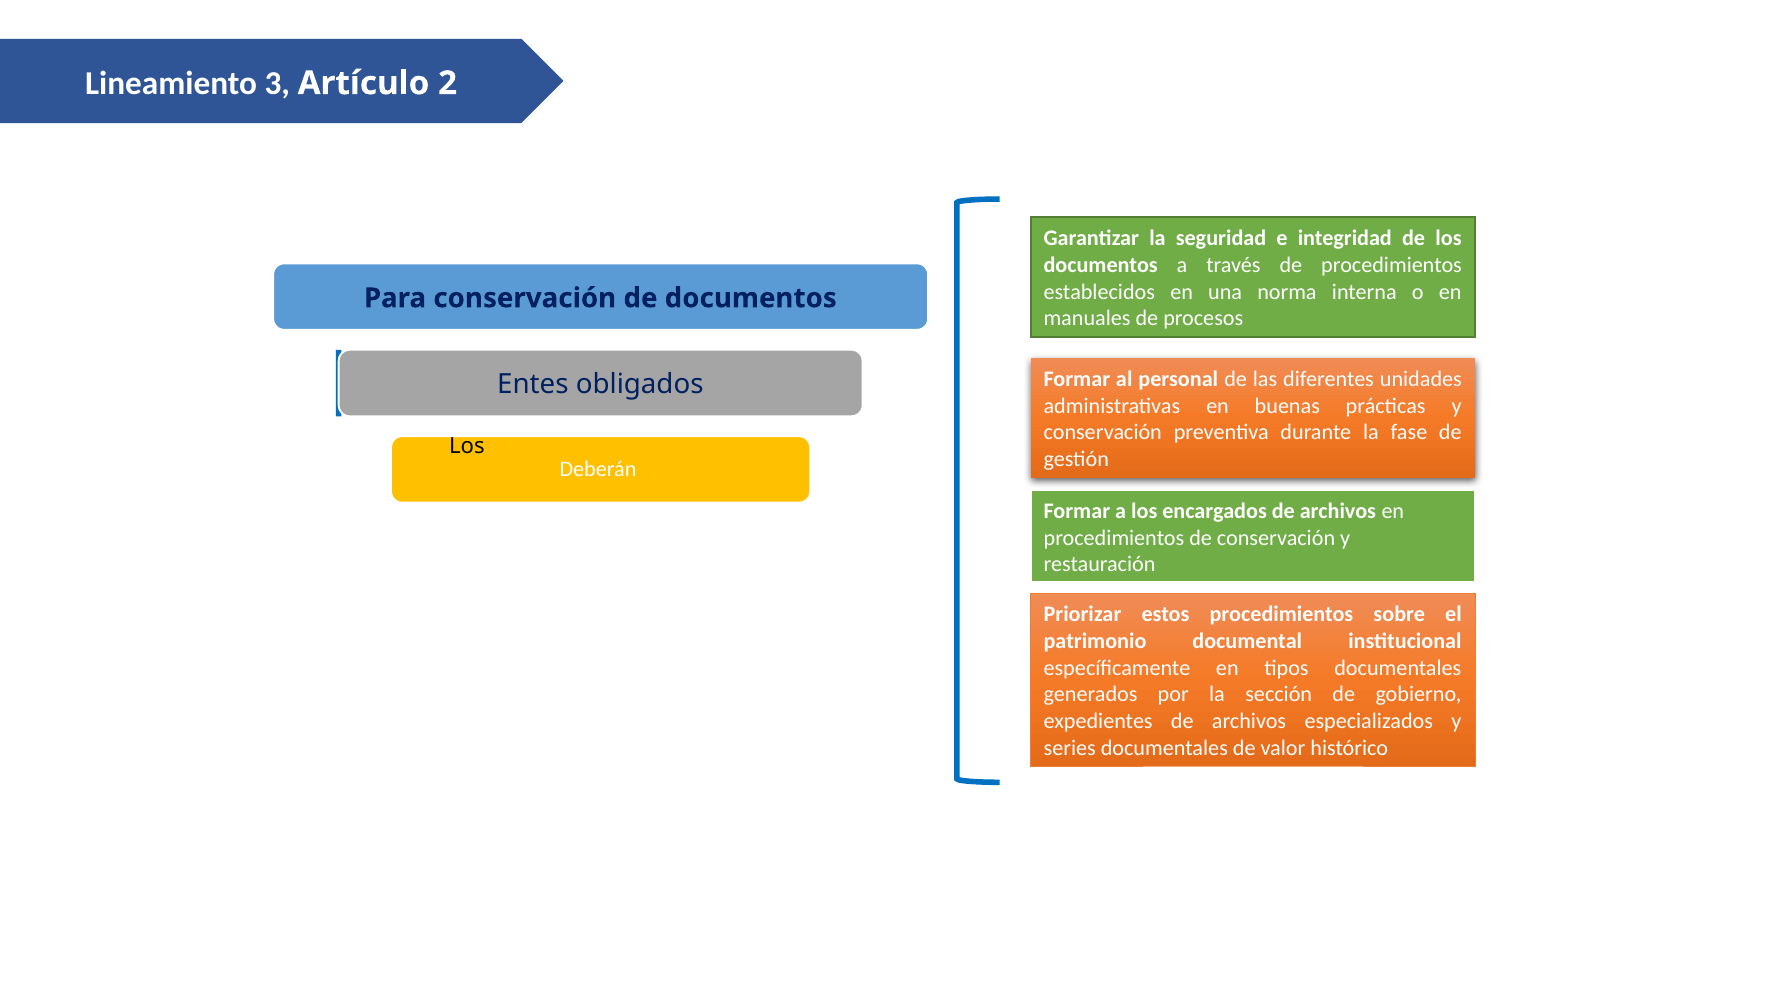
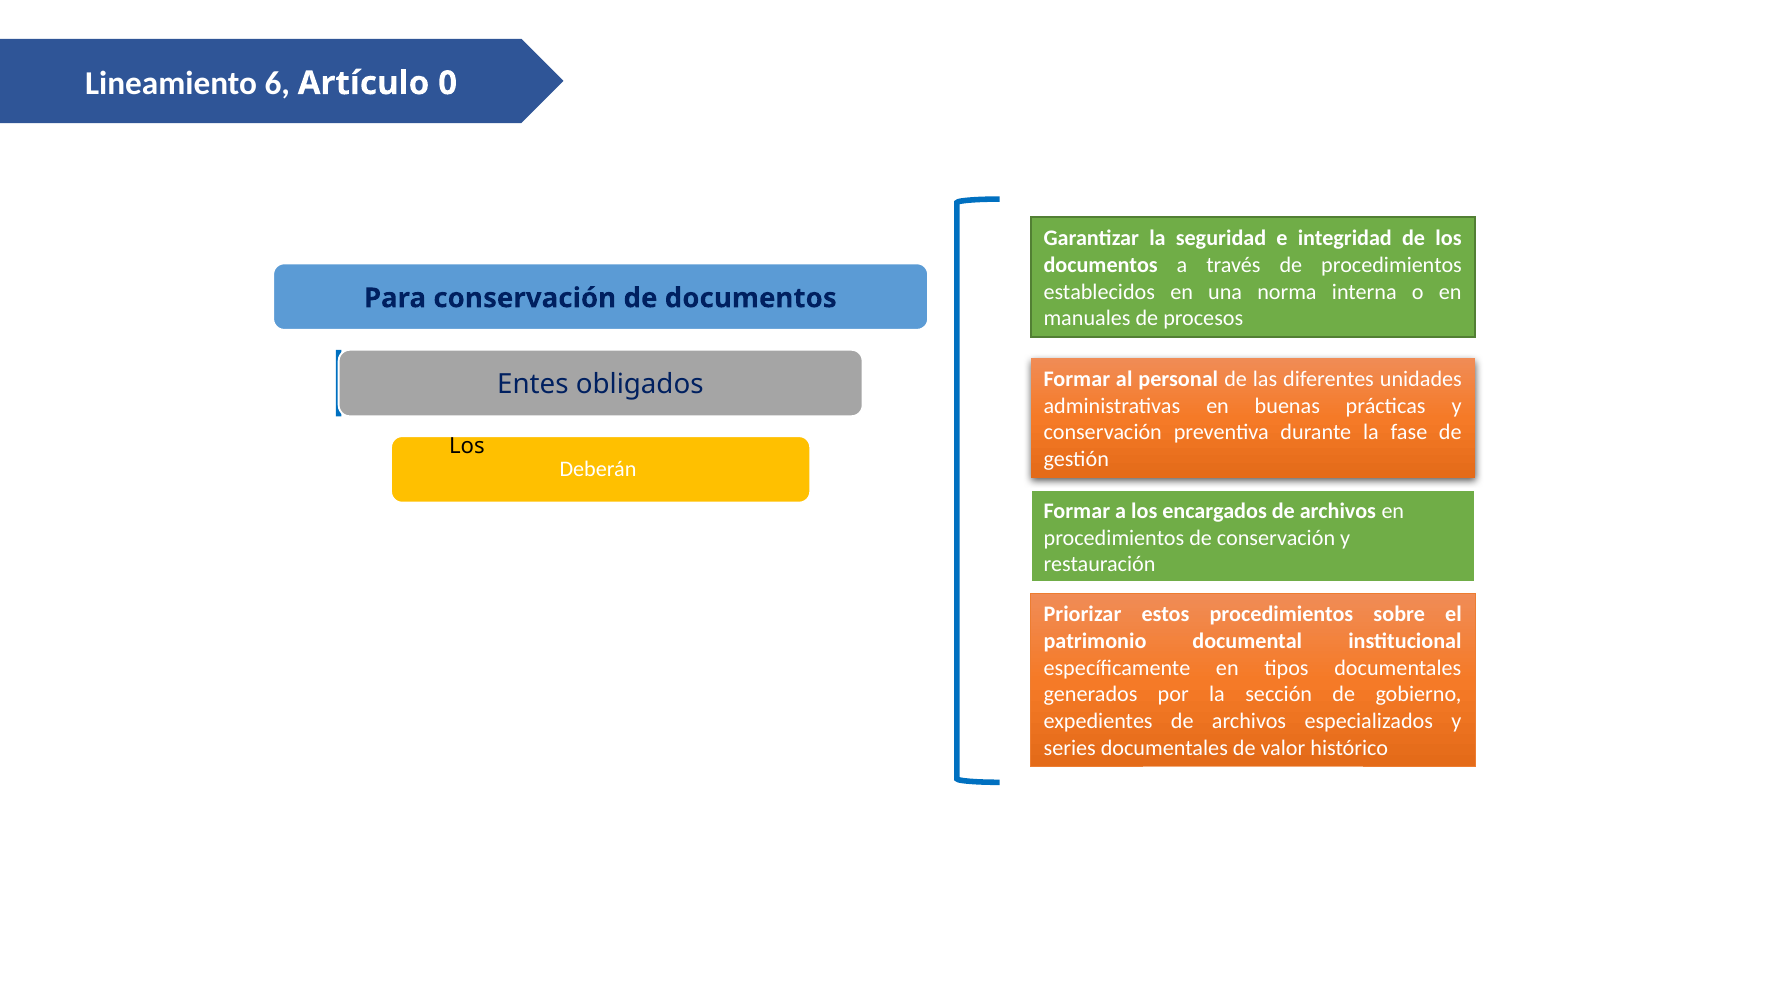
3: 3 -> 6
2: 2 -> 0
